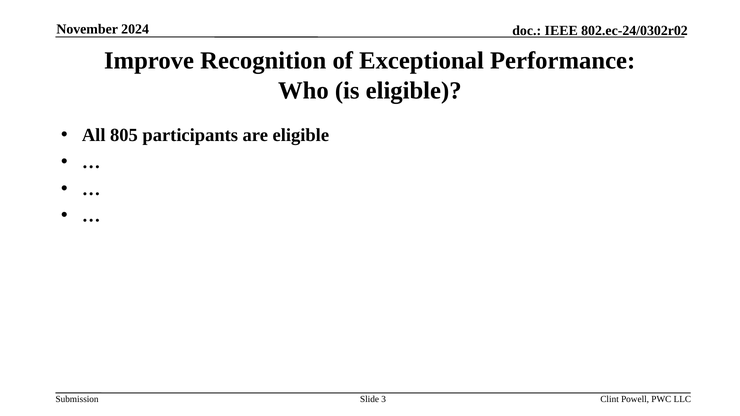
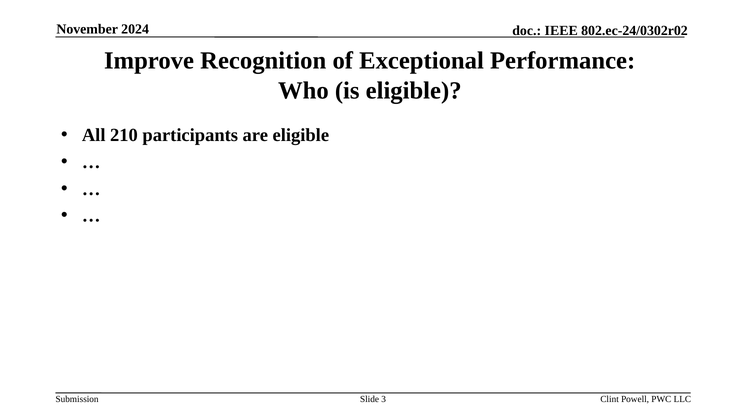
805: 805 -> 210
